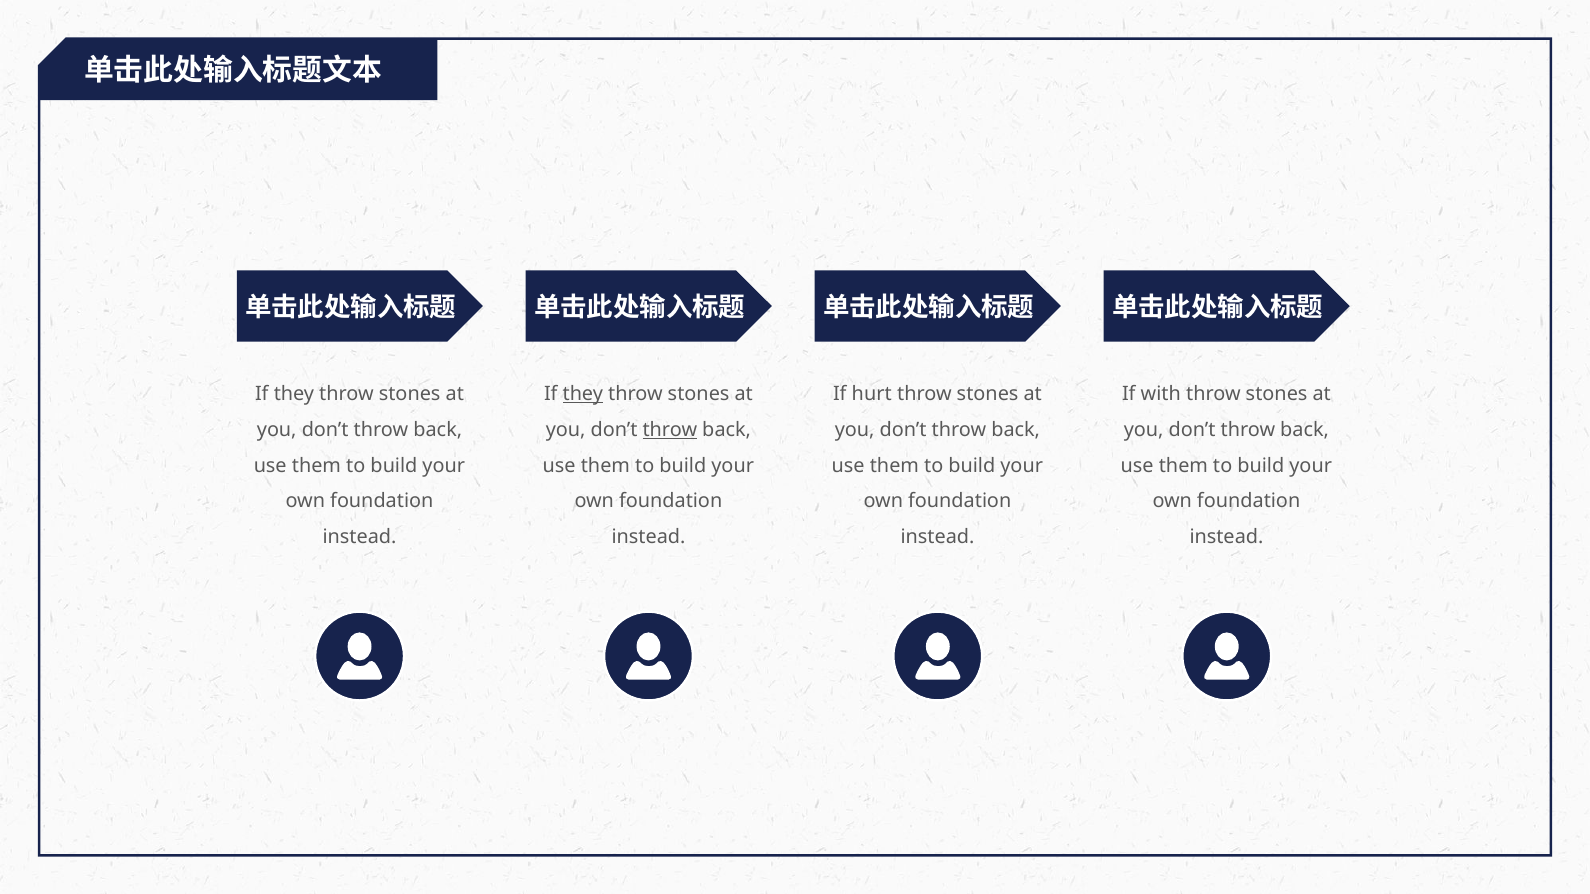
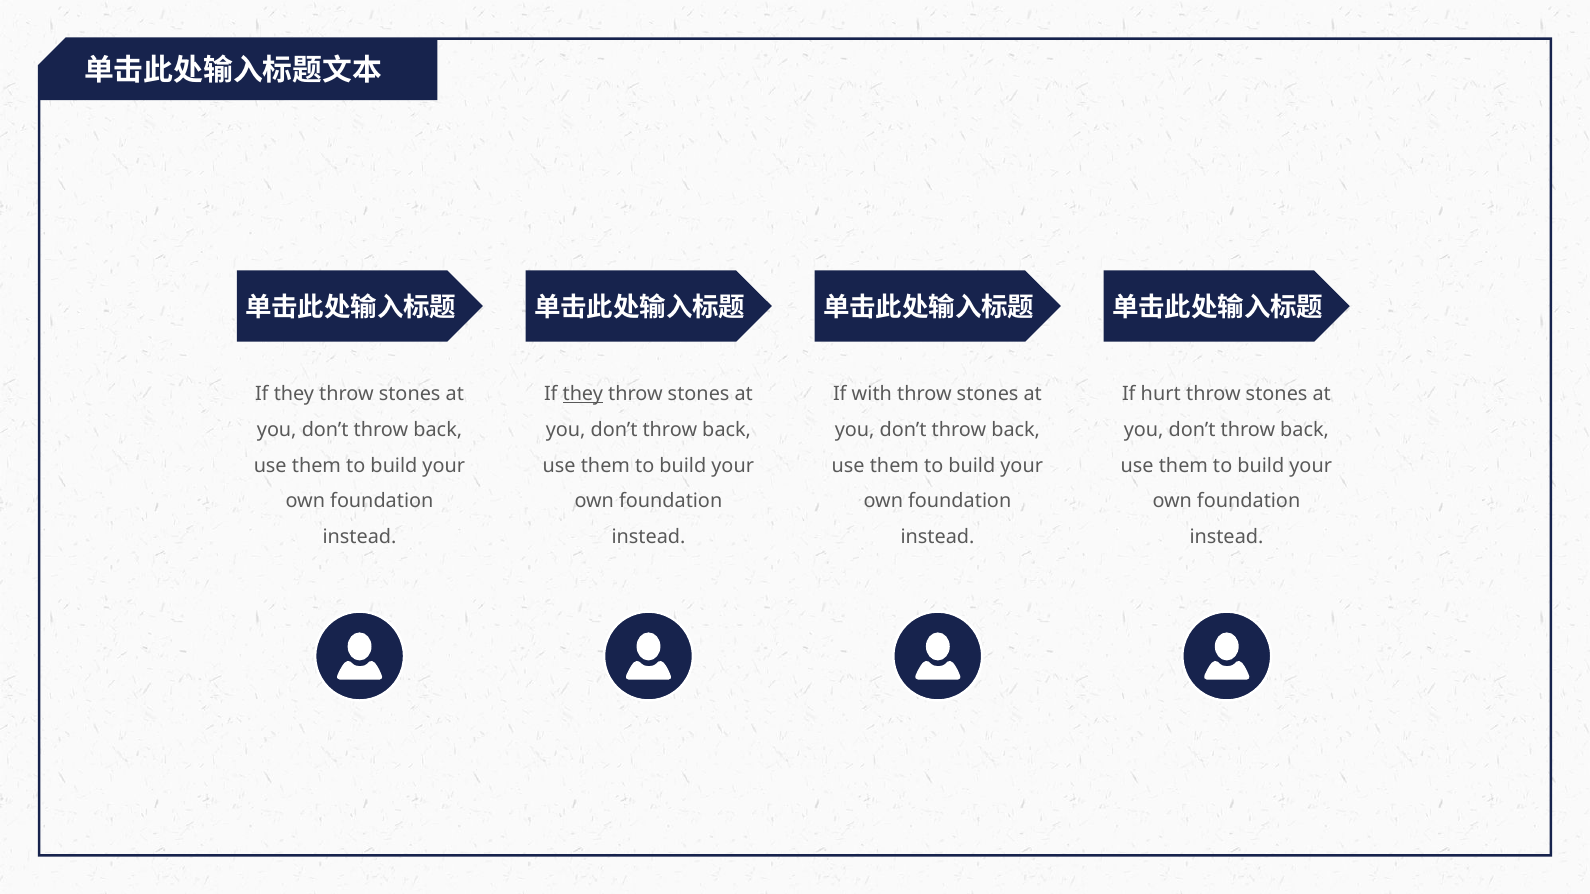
hurt: hurt -> with
with: with -> hurt
throw at (670, 430) underline: present -> none
